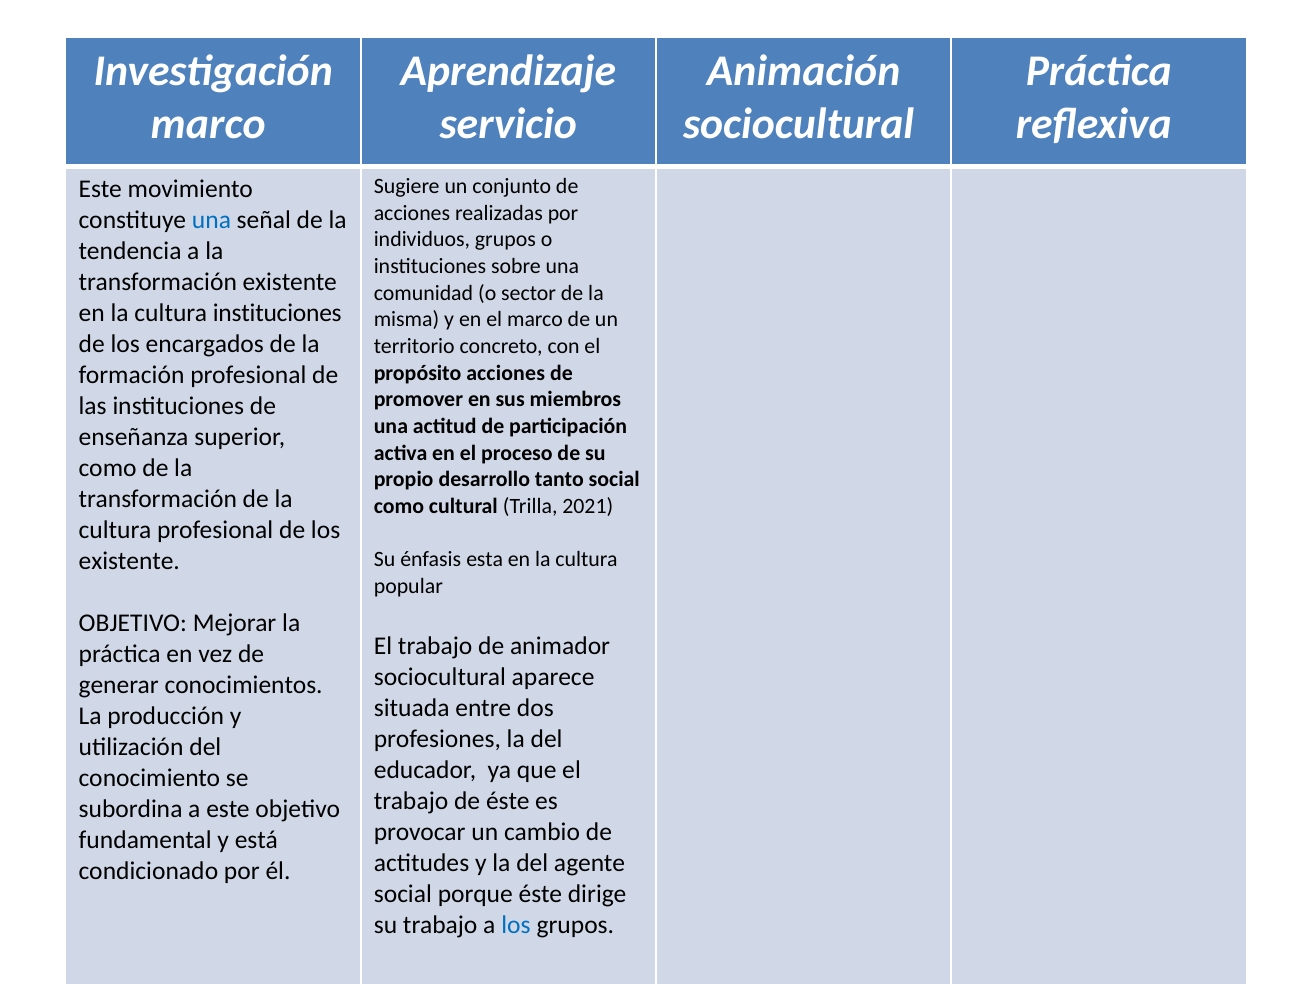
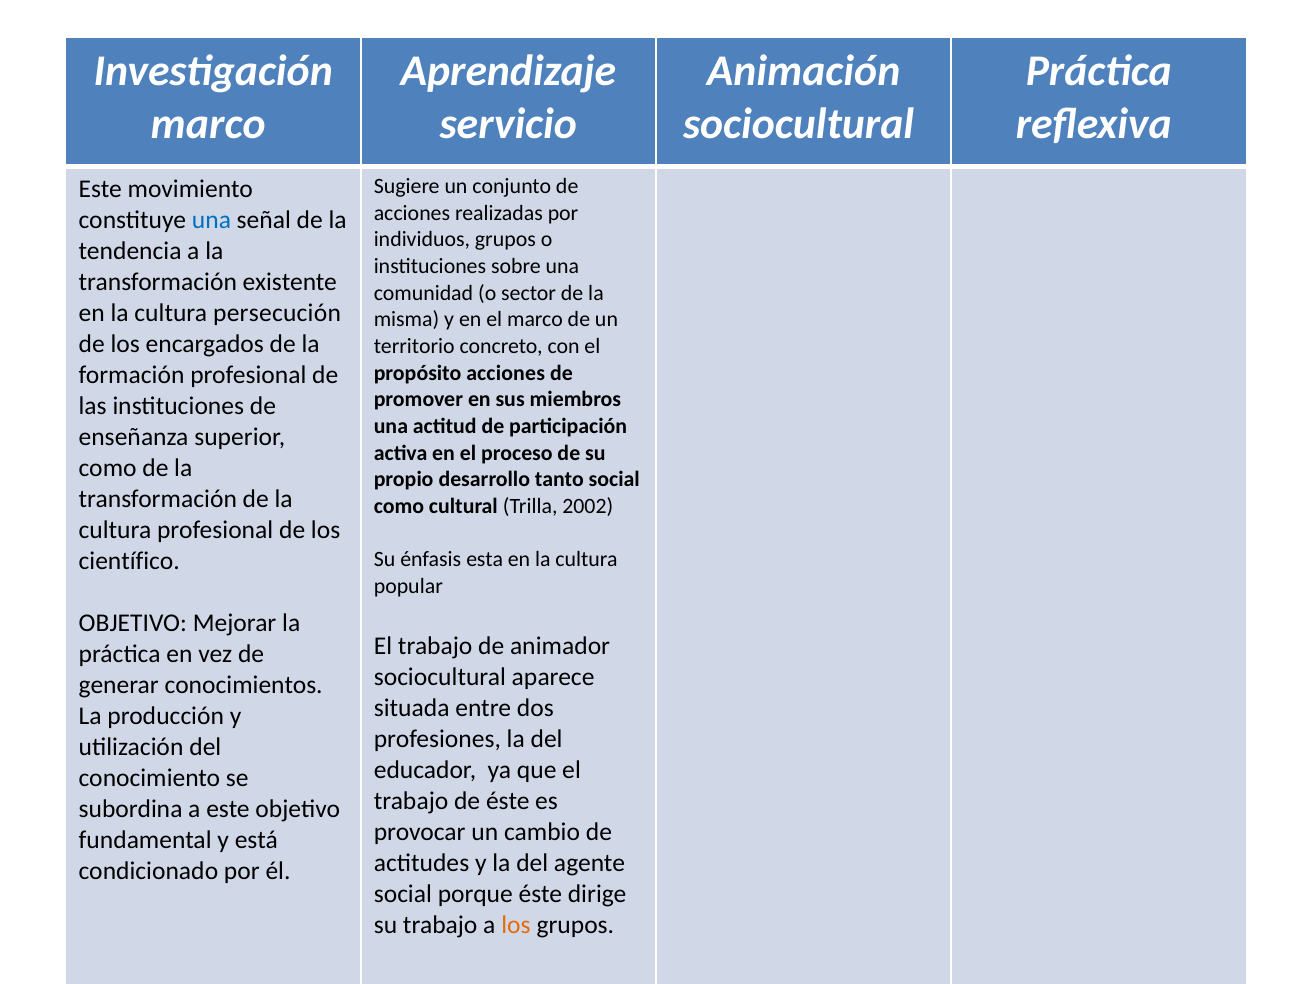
cultura instituciones: instituciones -> persecución
2021: 2021 -> 2002
existente at (129, 561): existente -> científico
los at (516, 925) colour: blue -> orange
